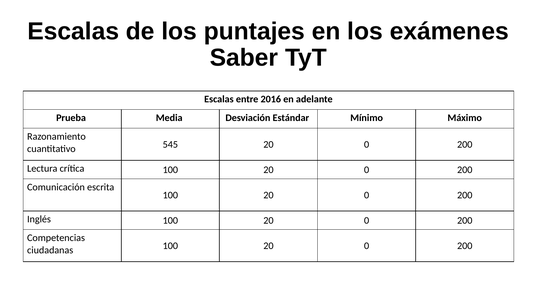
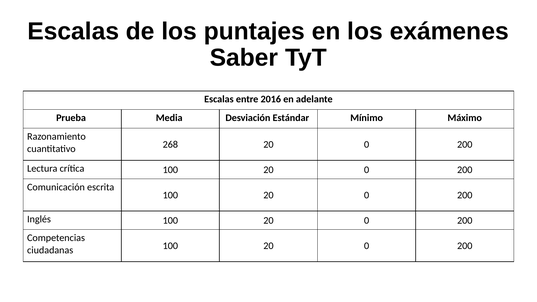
545: 545 -> 268
